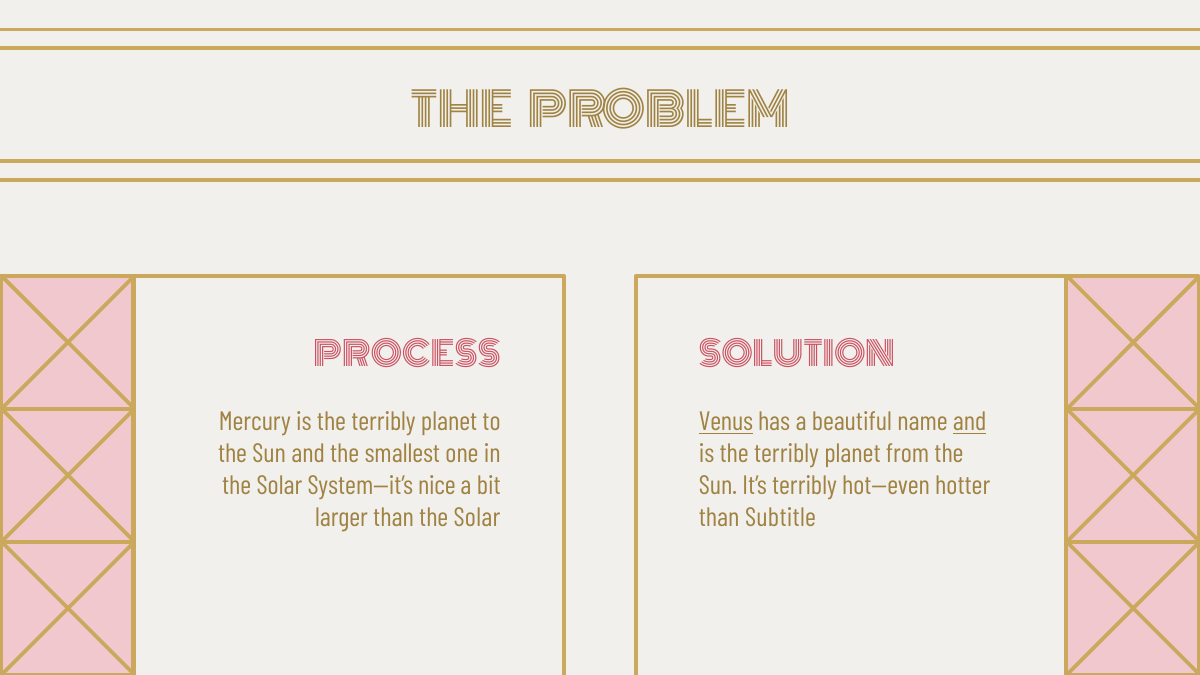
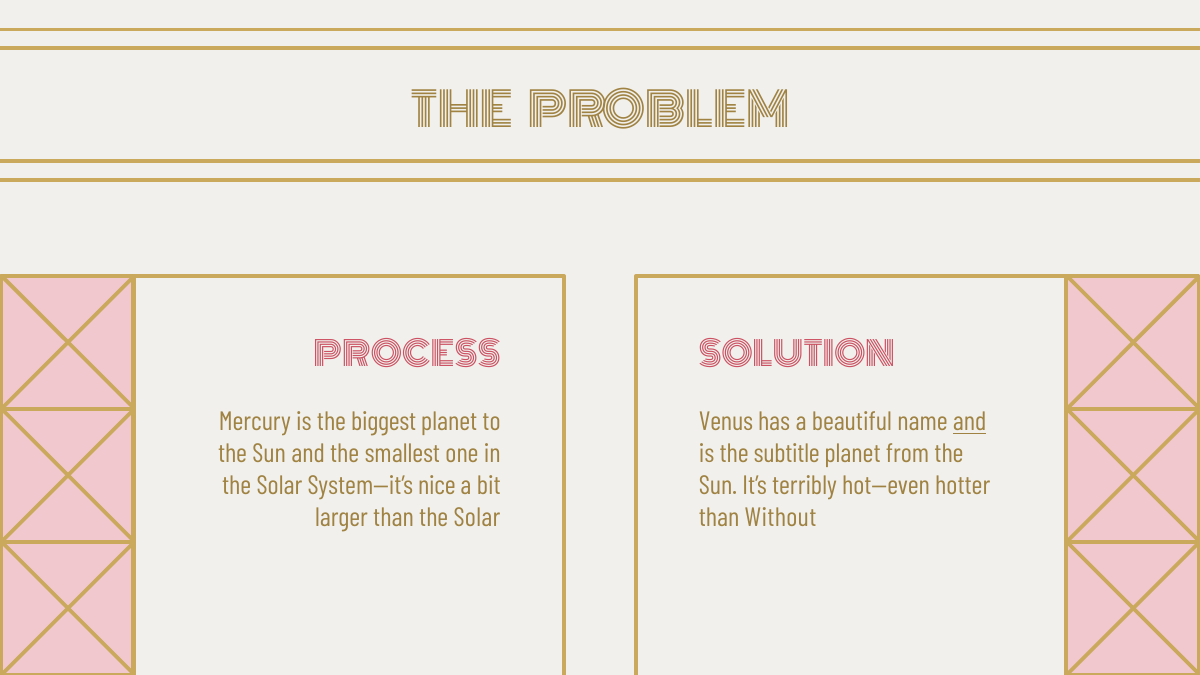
Mercury is the terribly: terribly -> biggest
Venus underline: present -> none
terribly at (787, 454): terribly -> subtitle
Subtitle: Subtitle -> Without
